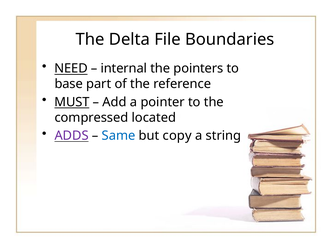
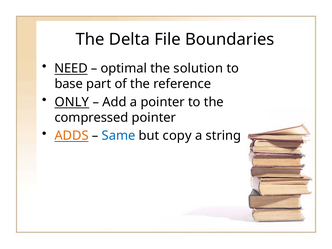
internal: internal -> optimal
pointers: pointers -> solution
MUST: MUST -> ONLY
compressed located: located -> pointer
ADDS colour: purple -> orange
